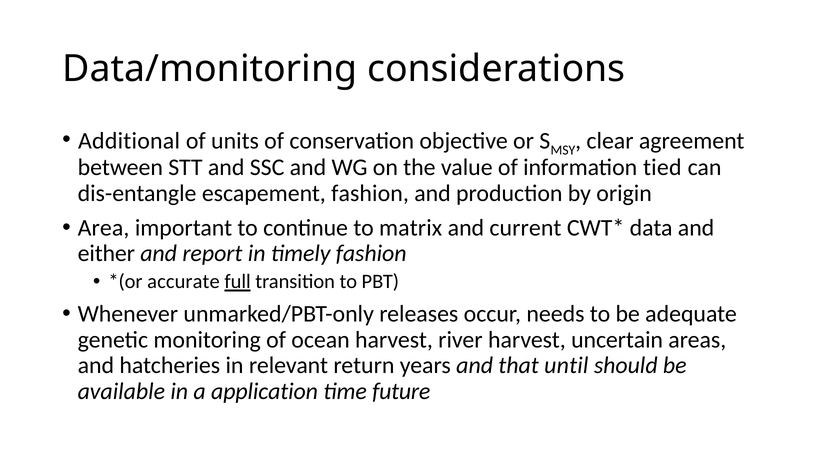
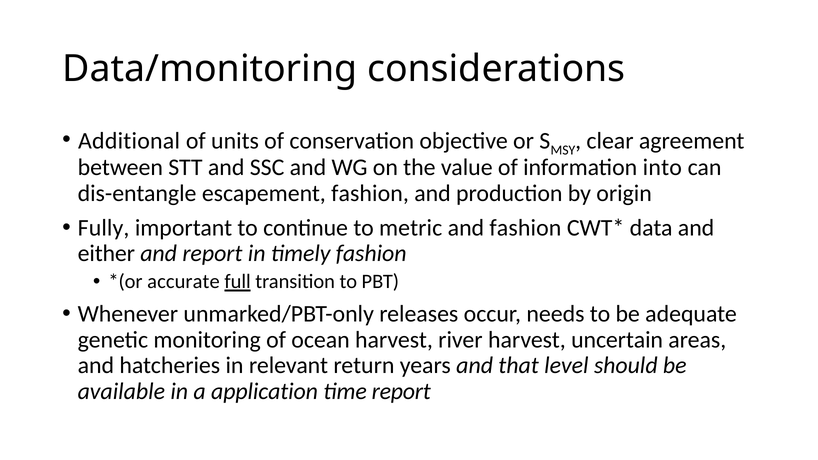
tied: tied -> into
Area: Area -> Fully
matrix: matrix -> metric
and current: current -> fashion
until: until -> level
time future: future -> report
